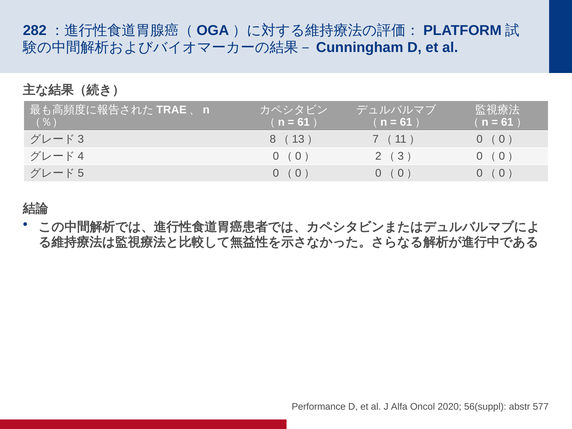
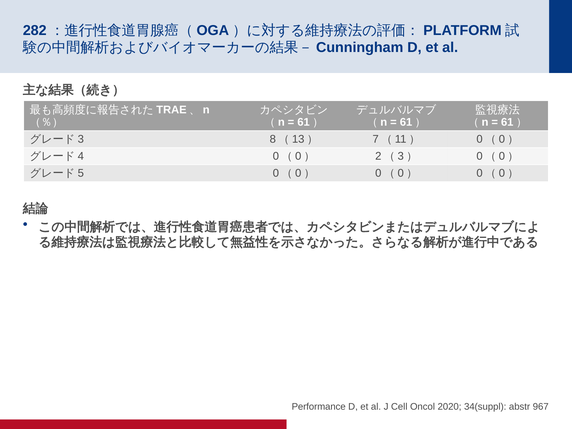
Alfa: Alfa -> Cell
56(suppl: 56(suppl -> 34(suppl
577: 577 -> 967
